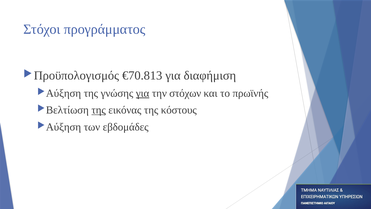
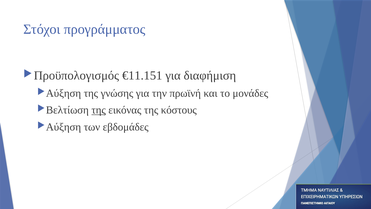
€70.813: €70.813 -> €11.151
για at (143, 93) underline: present -> none
στόχων: στόχων -> πρωϊνή
πρωϊνής: πρωϊνής -> μονάδες
